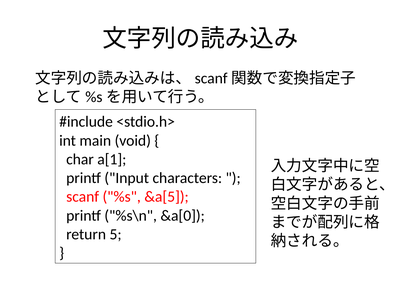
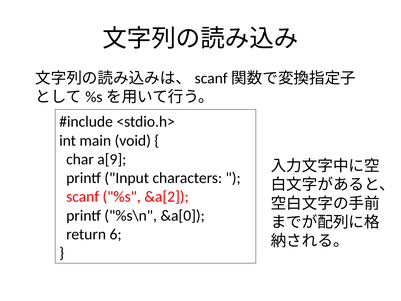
a[1: a[1 -> a[9
&a[5: &a[5 -> &a[2
5: 5 -> 6
